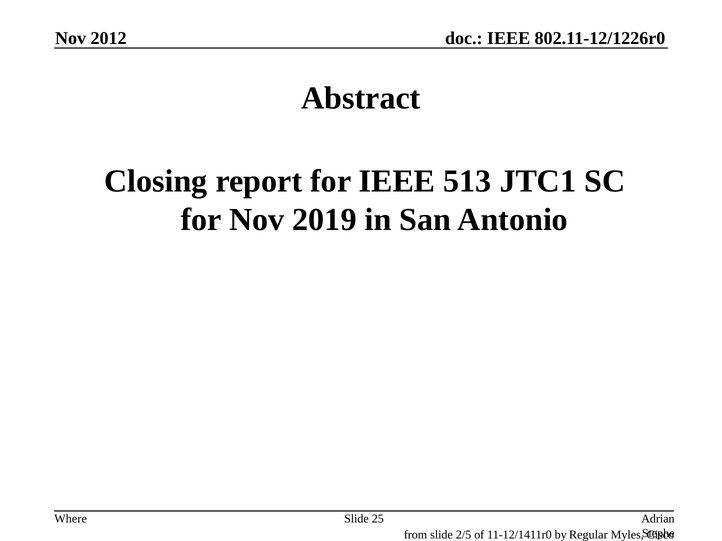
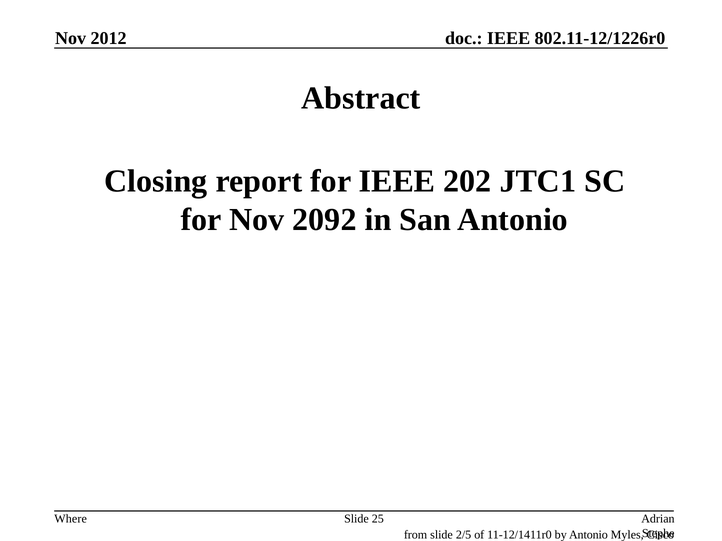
513: 513 -> 202
2019: 2019 -> 2092
by Regular: Regular -> Antonio
